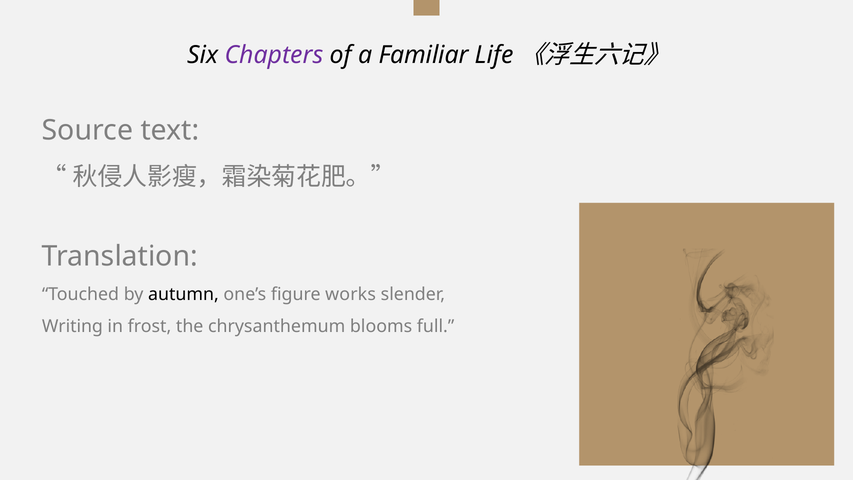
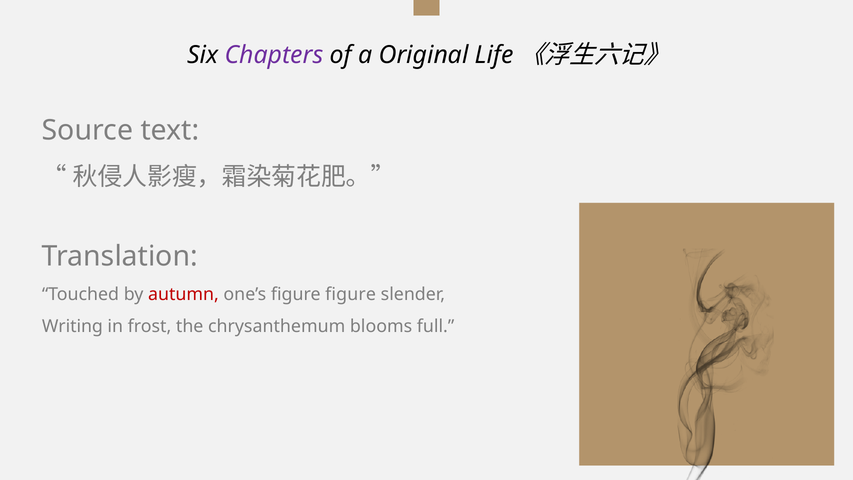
Familiar: Familiar -> Original
autumn colour: black -> red
figure works: works -> figure
